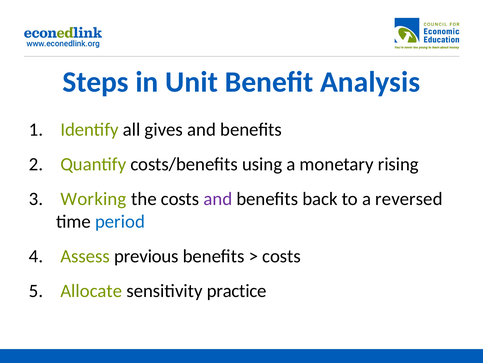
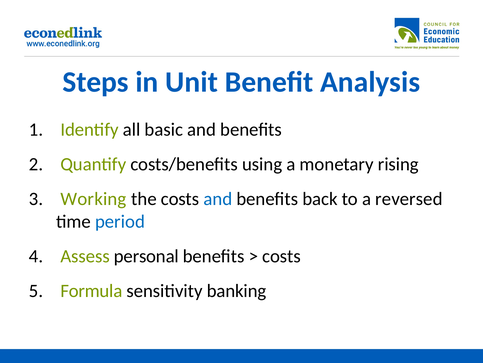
gives: gives -> basic
and at (218, 199) colour: purple -> blue
previous: previous -> personal
Allocate: Allocate -> Formula
practice: practice -> banking
